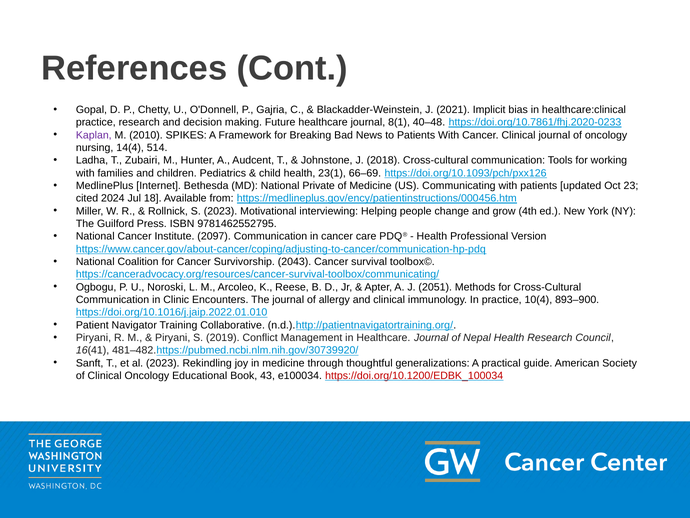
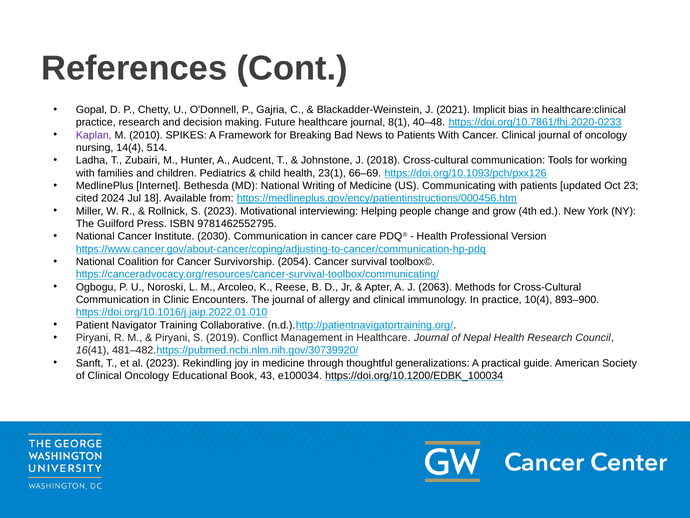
Private: Private -> Writing
2097: 2097 -> 2030
2043: 2043 -> 2054
2051: 2051 -> 2063
https://doi.org/10.1200/EDBK_100034 colour: red -> black
